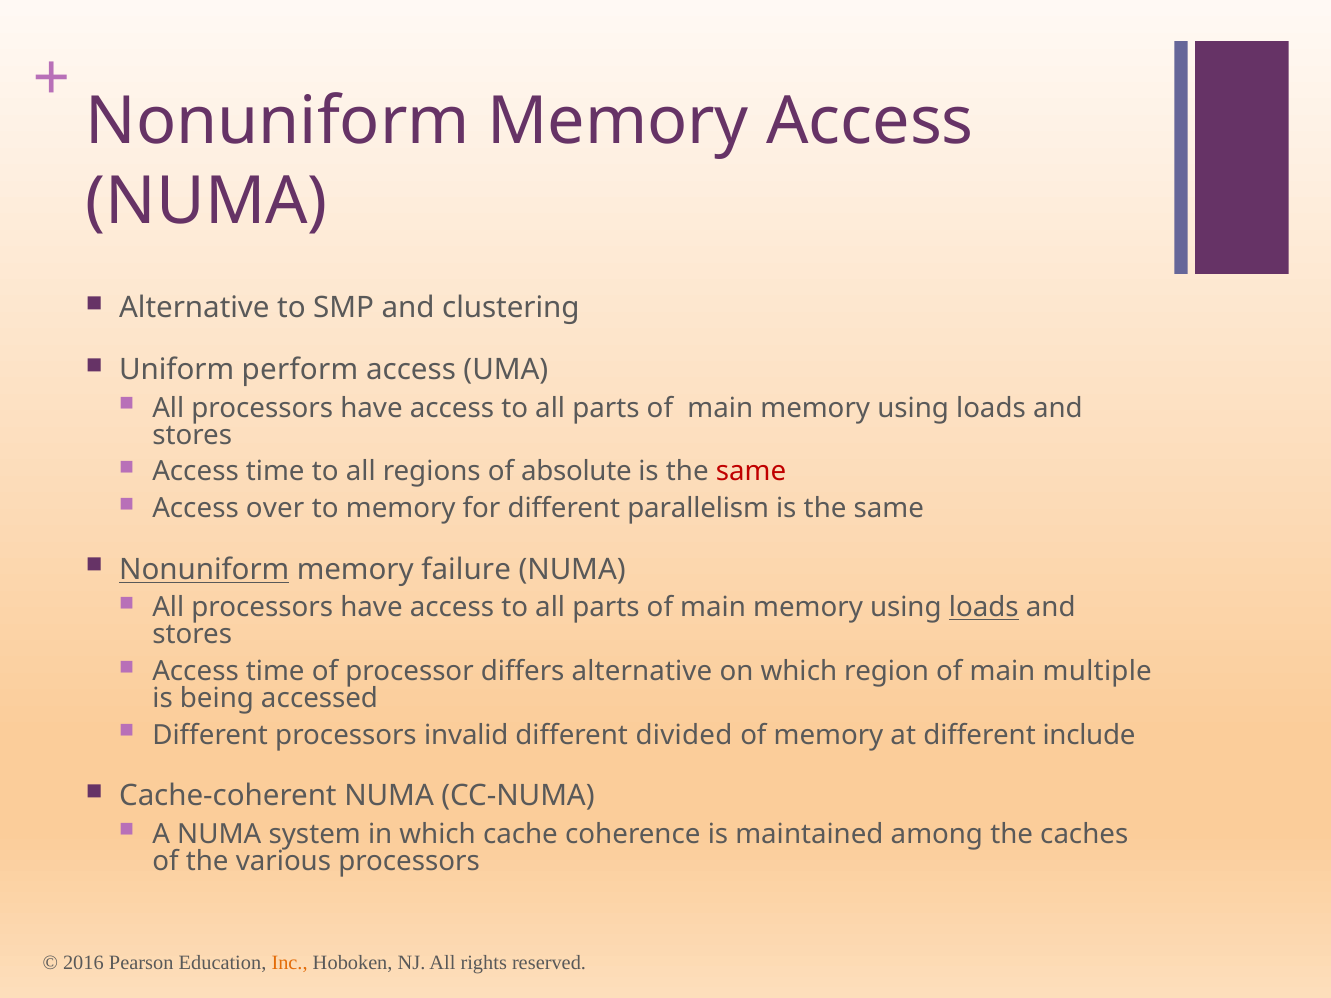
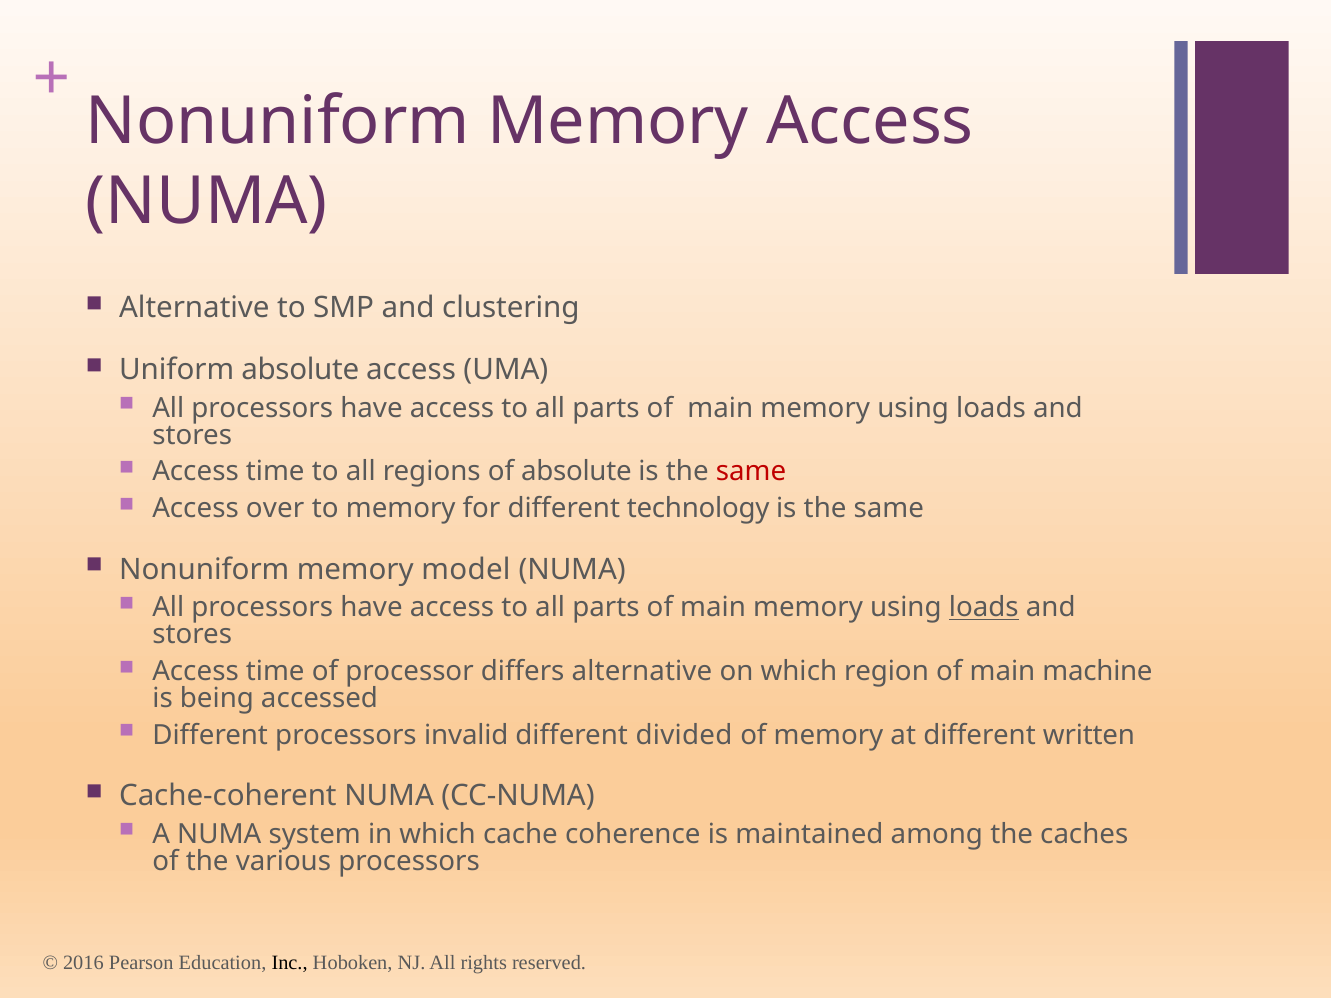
Uniform perform: perform -> absolute
parallelism: parallelism -> technology
Nonuniform at (204, 570) underline: present -> none
failure: failure -> model
multiple: multiple -> machine
include: include -> written
Inc colour: orange -> black
